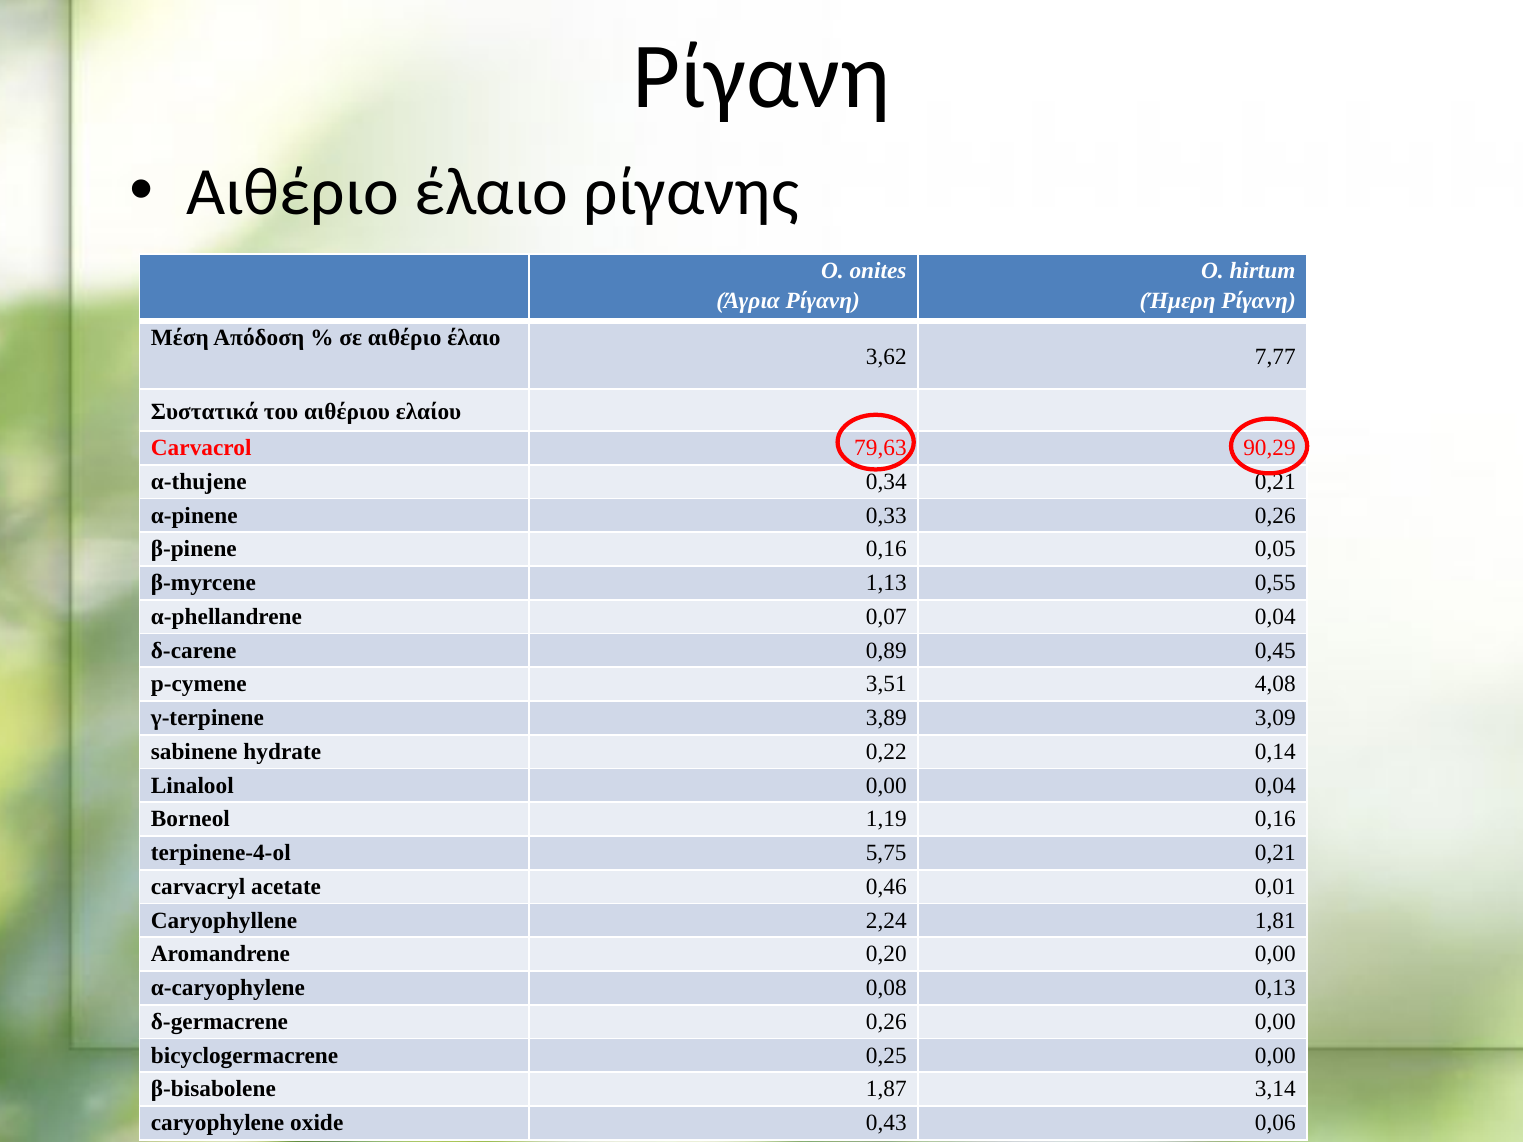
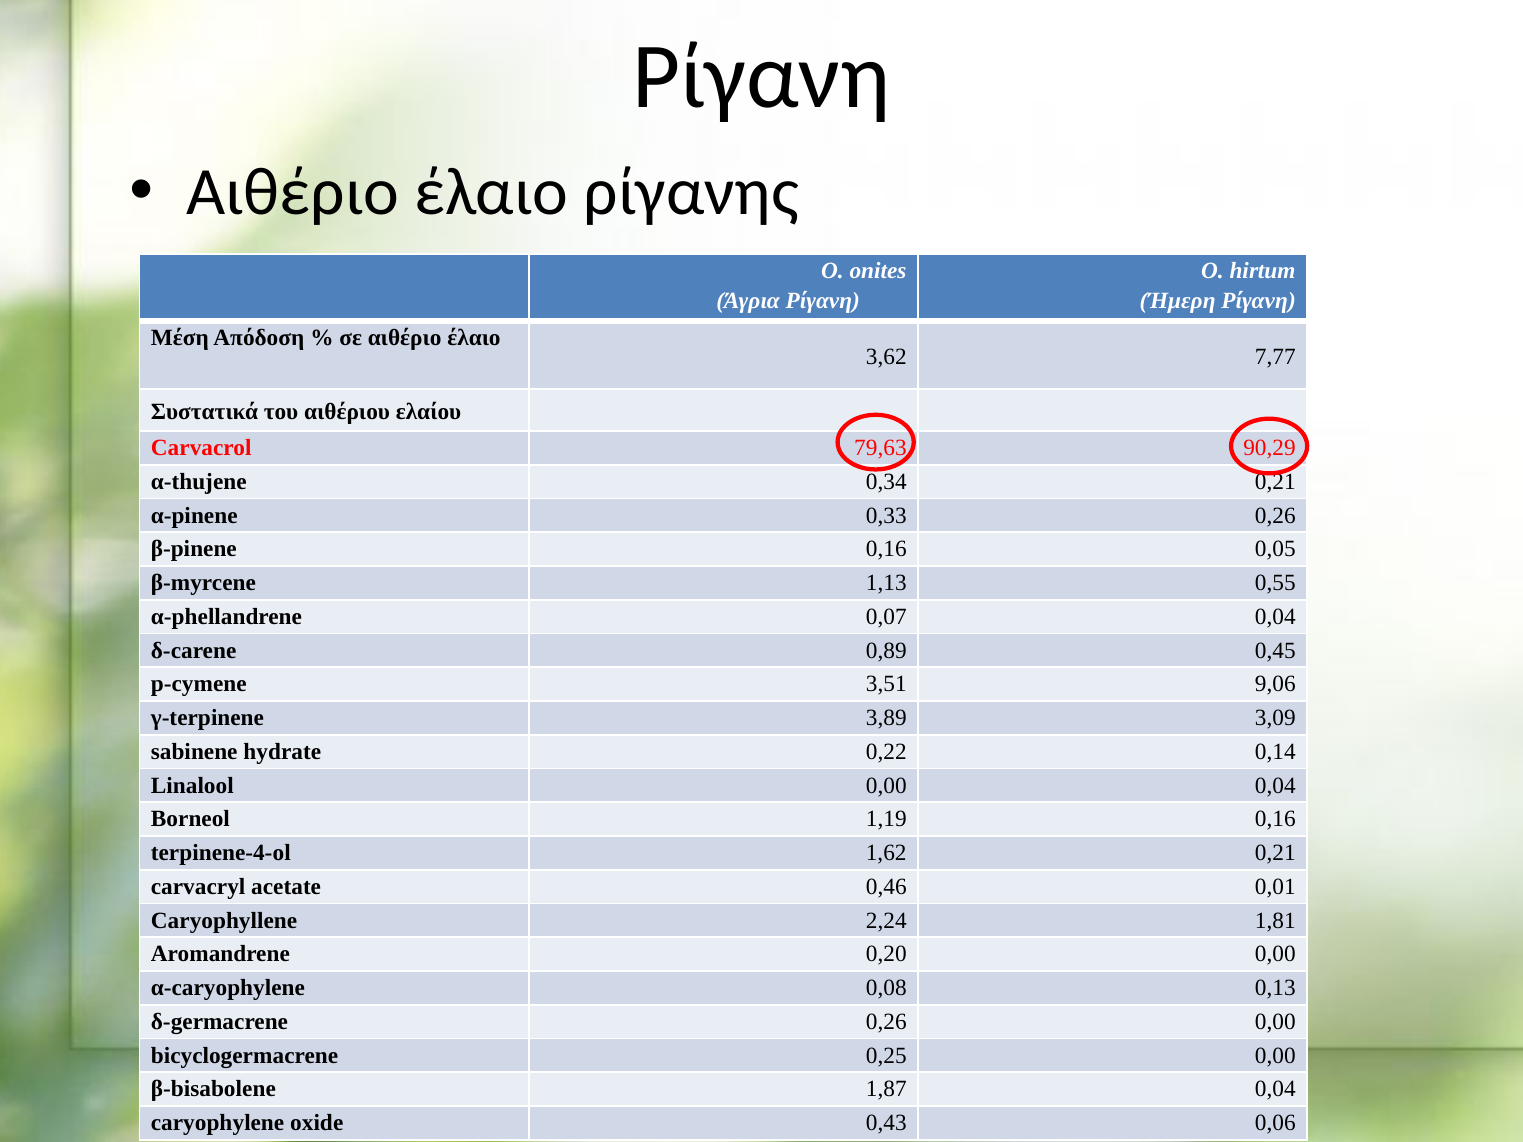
4,08: 4,08 -> 9,06
5,75: 5,75 -> 1,62
1,87 3,14: 3,14 -> 0,04
